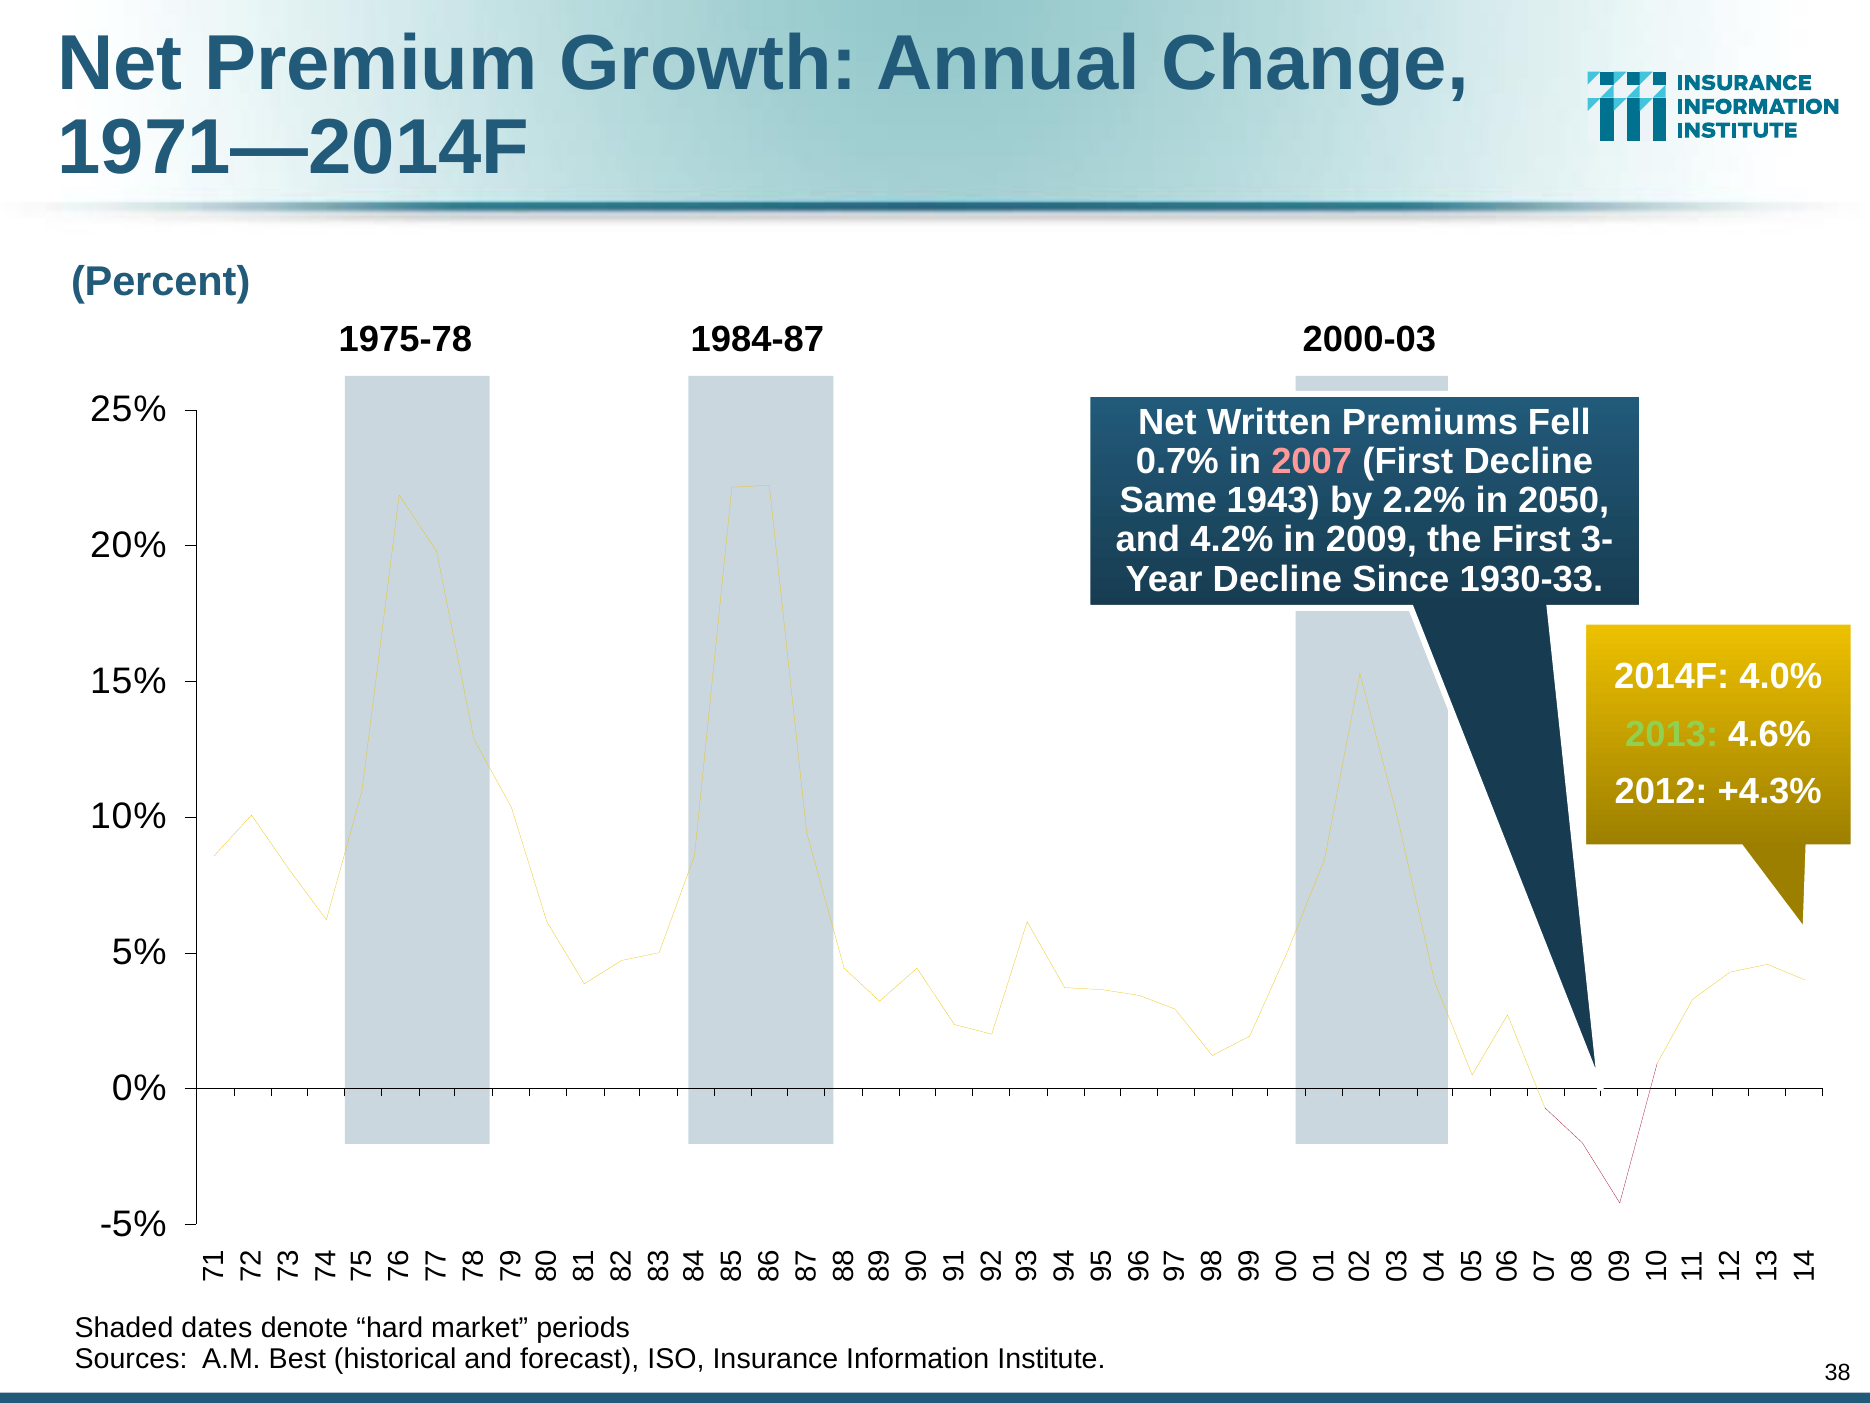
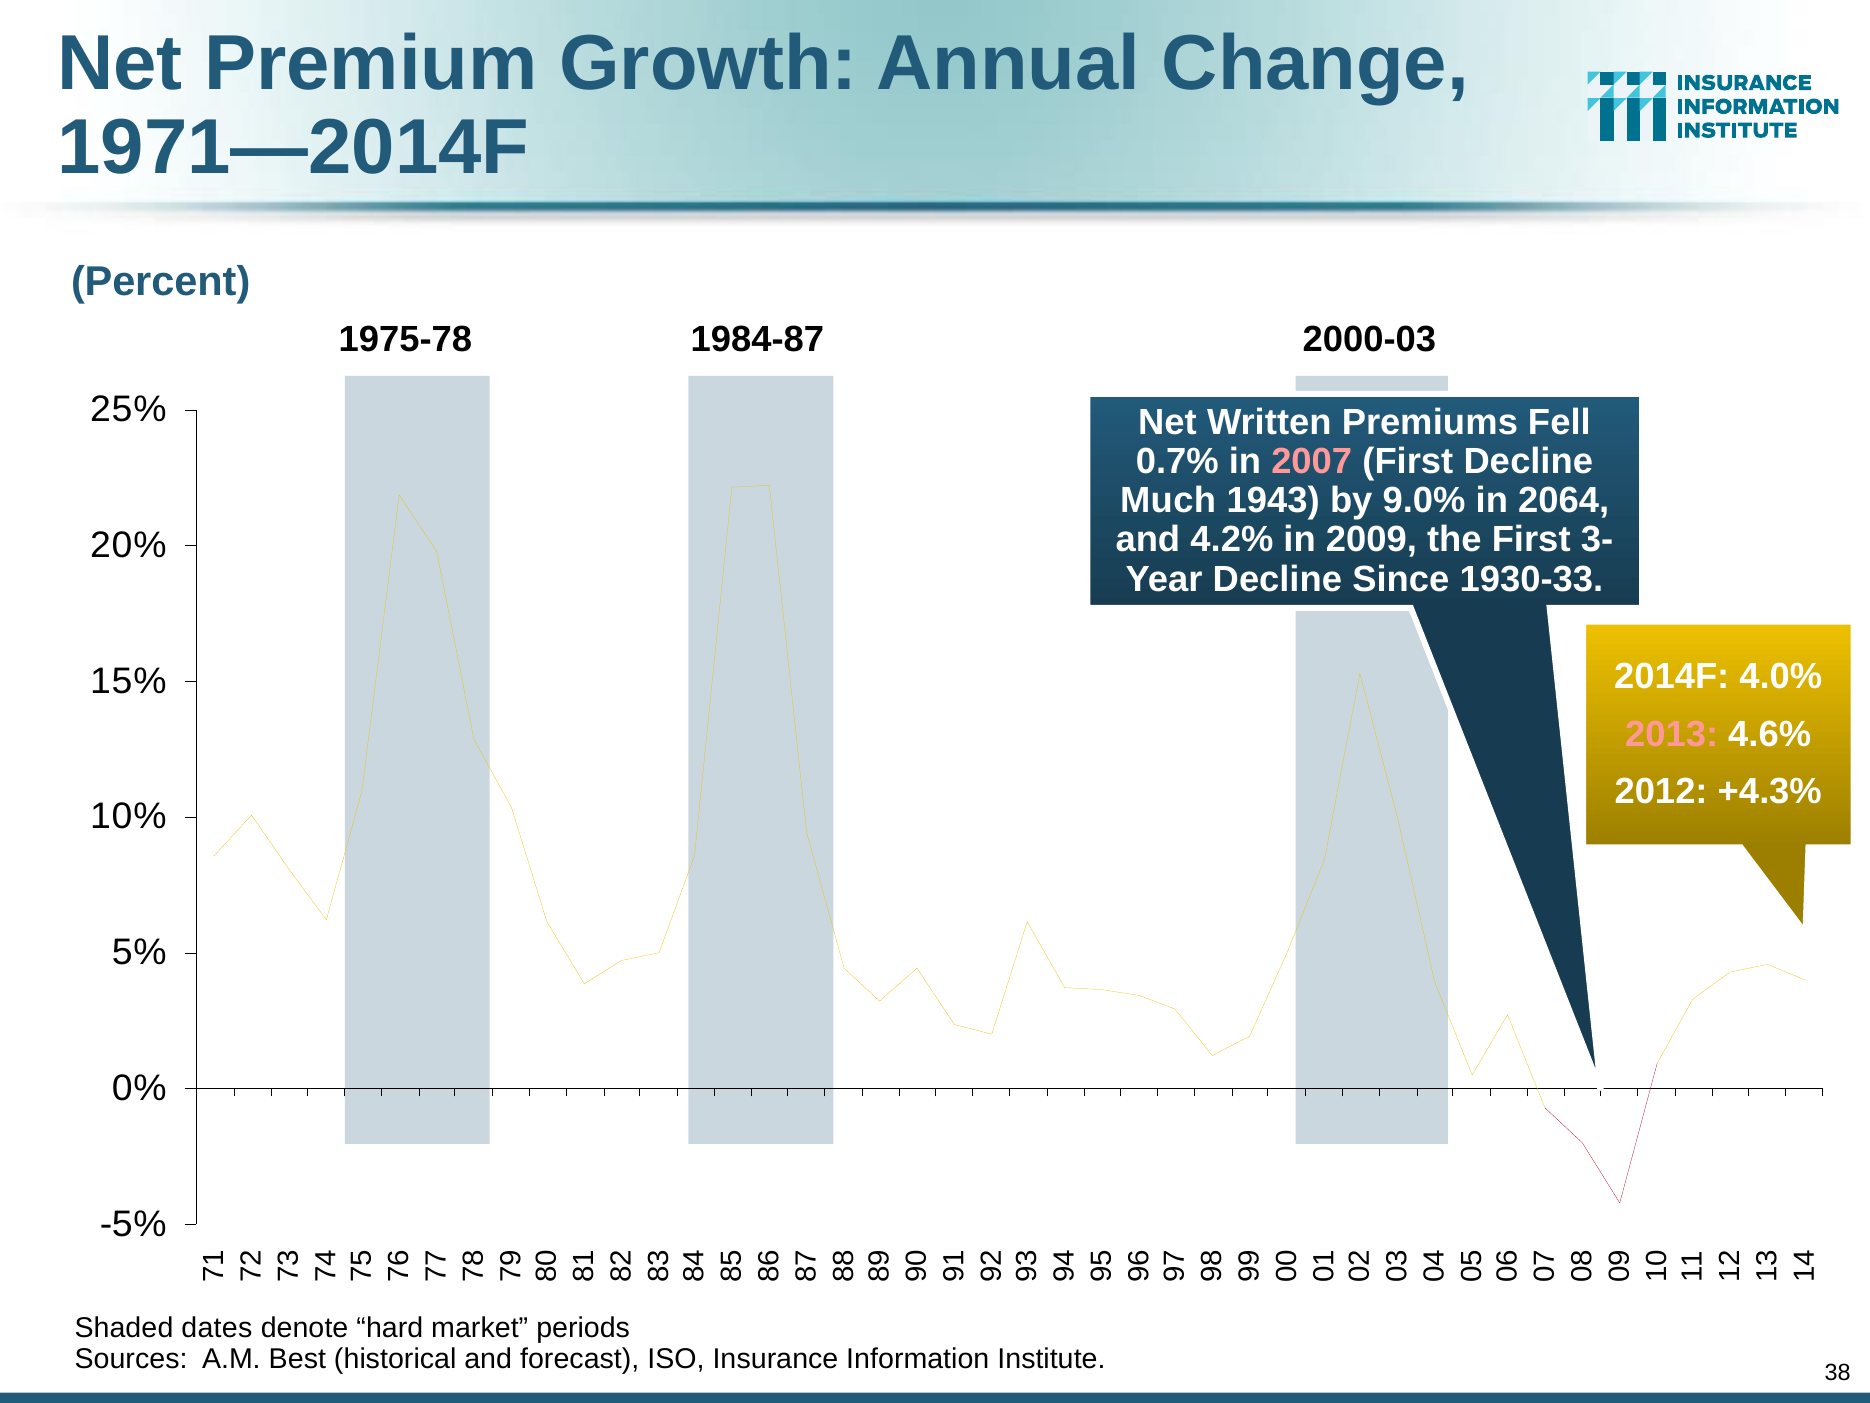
Same: Same -> Much
2.2%: 2.2% -> 9.0%
2050: 2050 -> 2064
2013 colour: light green -> pink
